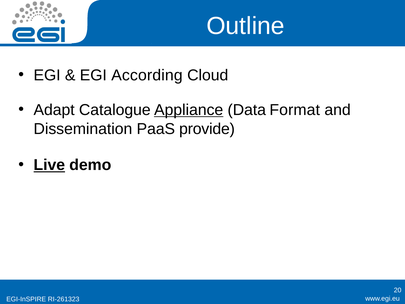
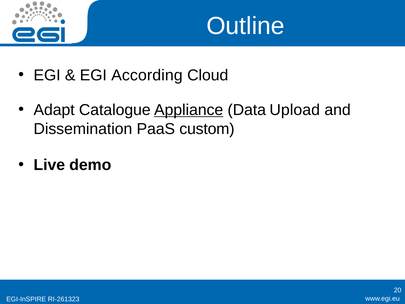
Format: Format -> Upload
provide: provide -> custom
Live underline: present -> none
